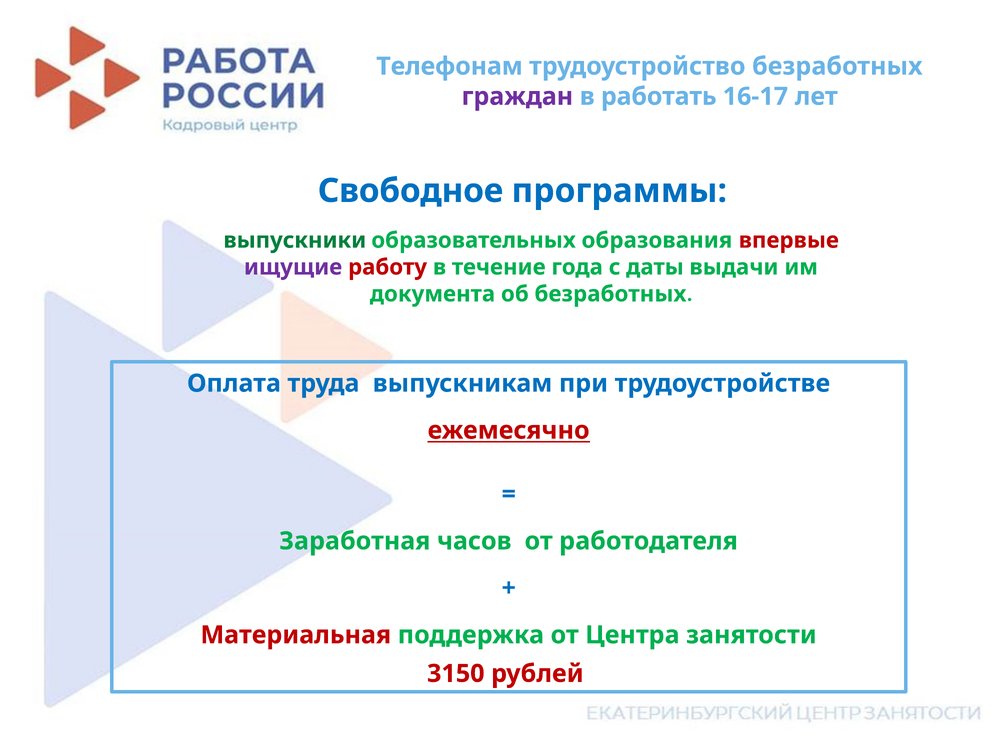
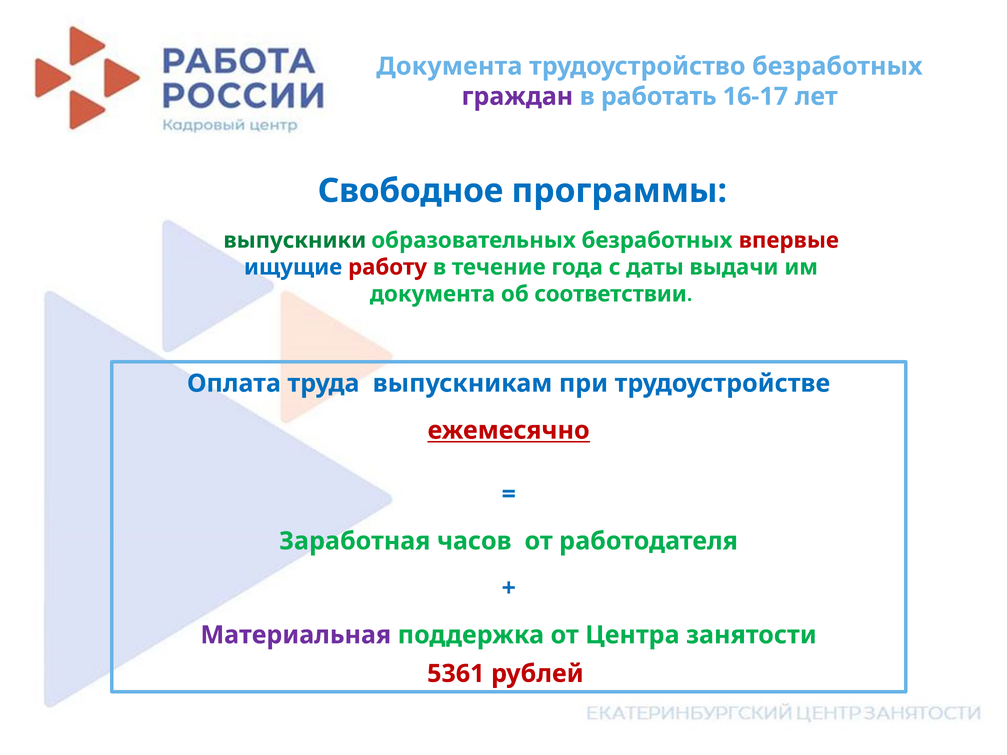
Телефонам at (450, 66): Телефонам -> Документа
образовательных образования: образования -> безработных
ищущие colour: purple -> blue
об безработных: безработных -> соответствии
Материальная colour: red -> purple
3150: 3150 -> 5361
